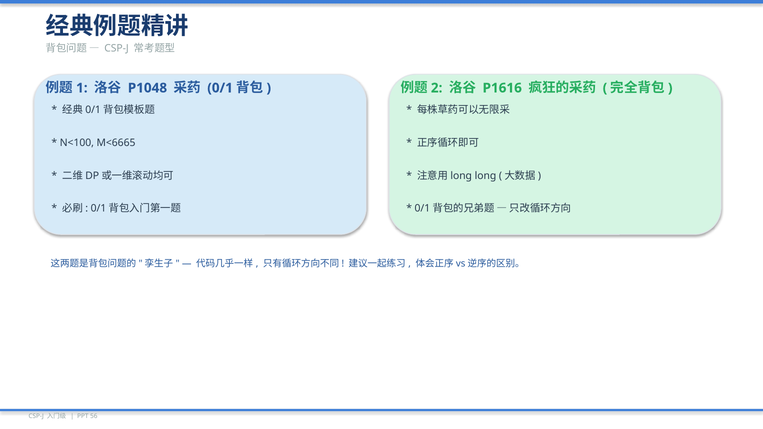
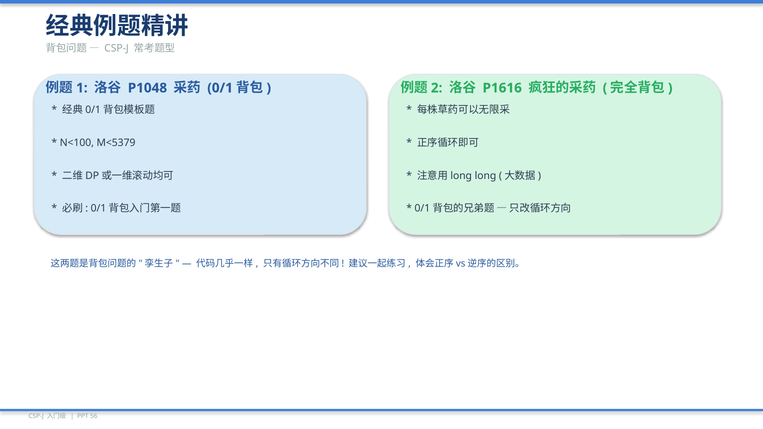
M<6665: M<6665 -> M<5379
